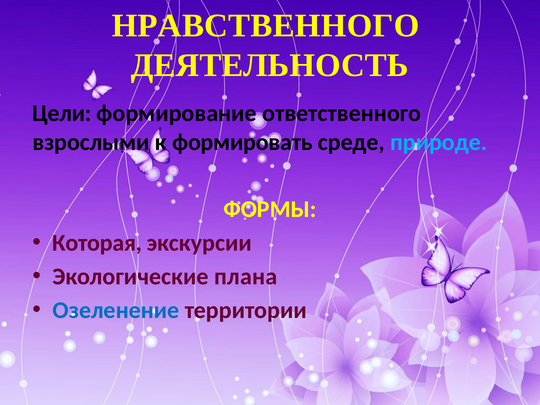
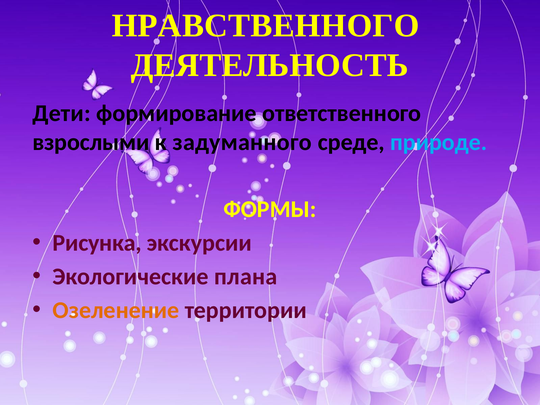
Цели: Цели -> Дети
формировать: формировать -> задуманного
Которая: Которая -> Рисунка
Озеленение colour: blue -> orange
